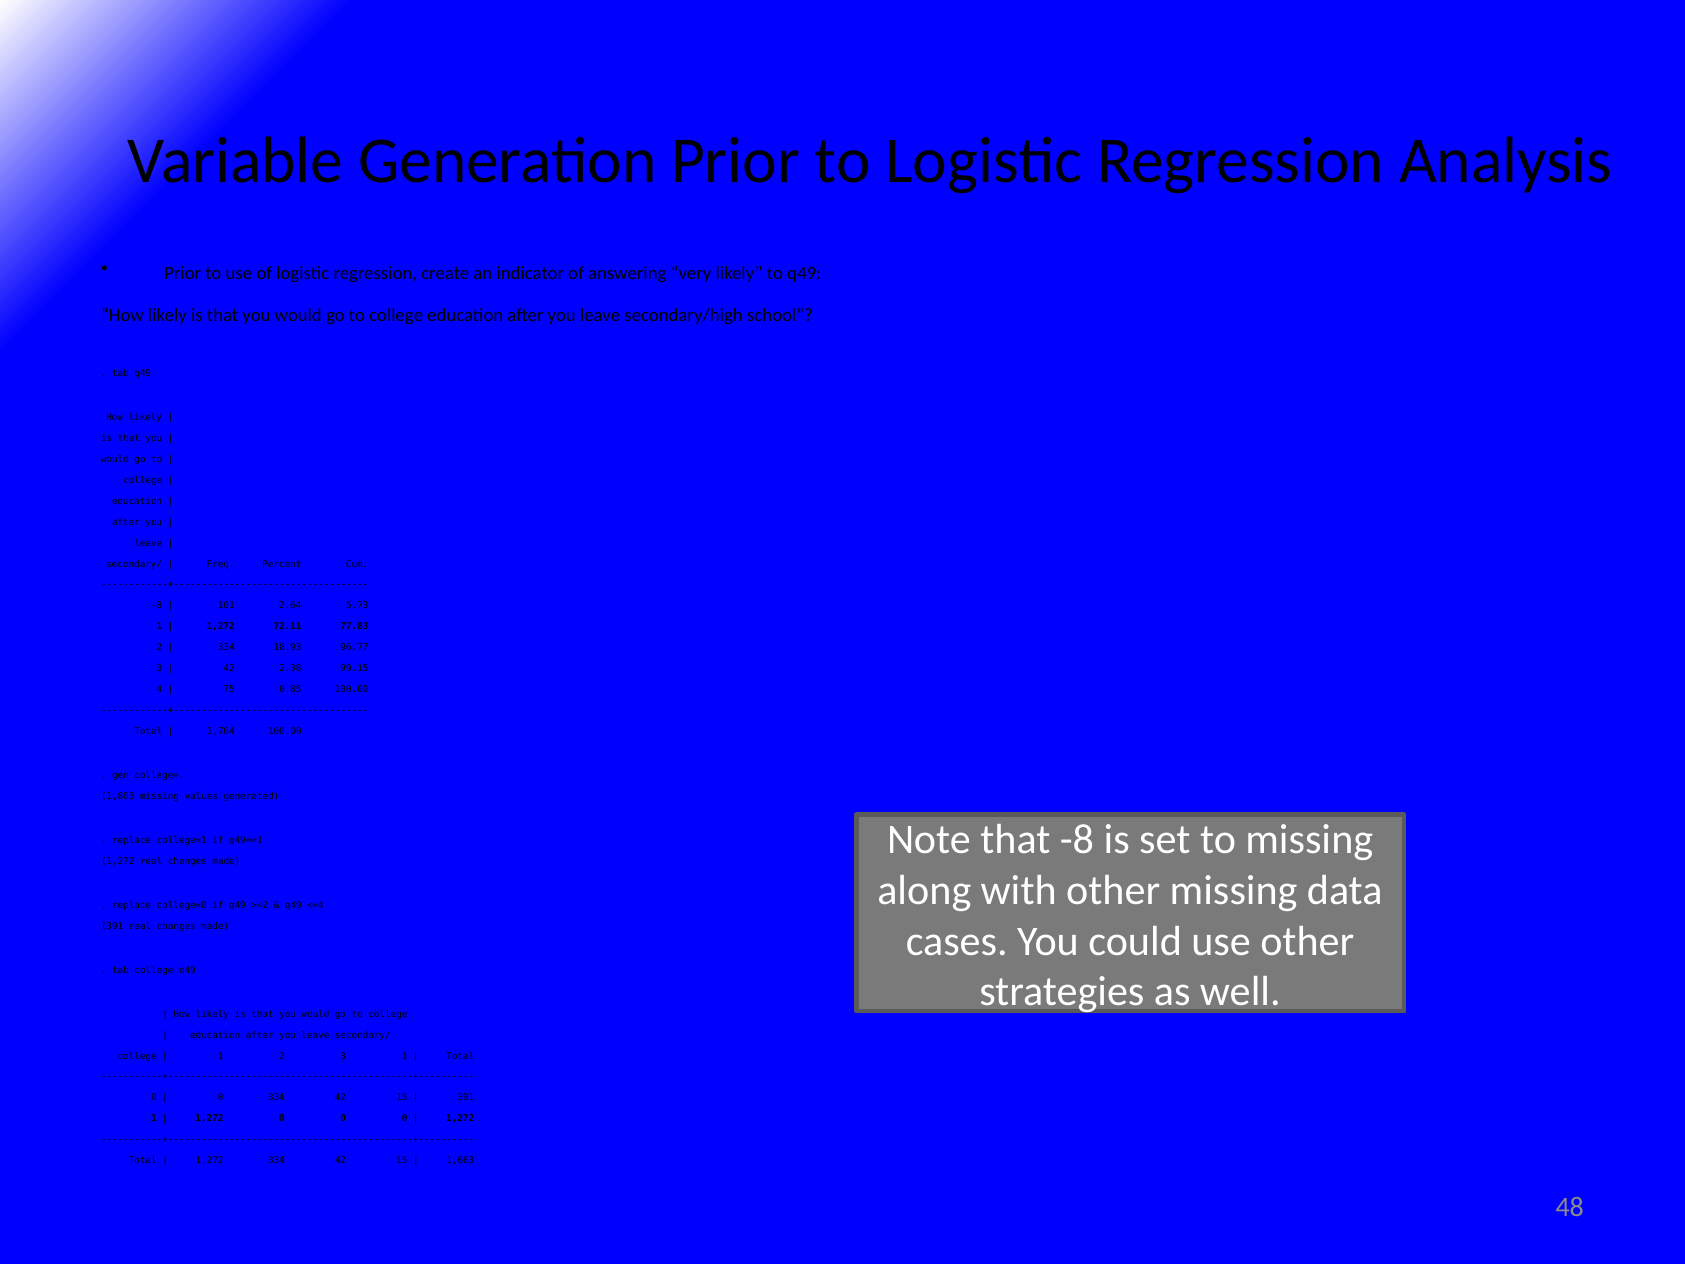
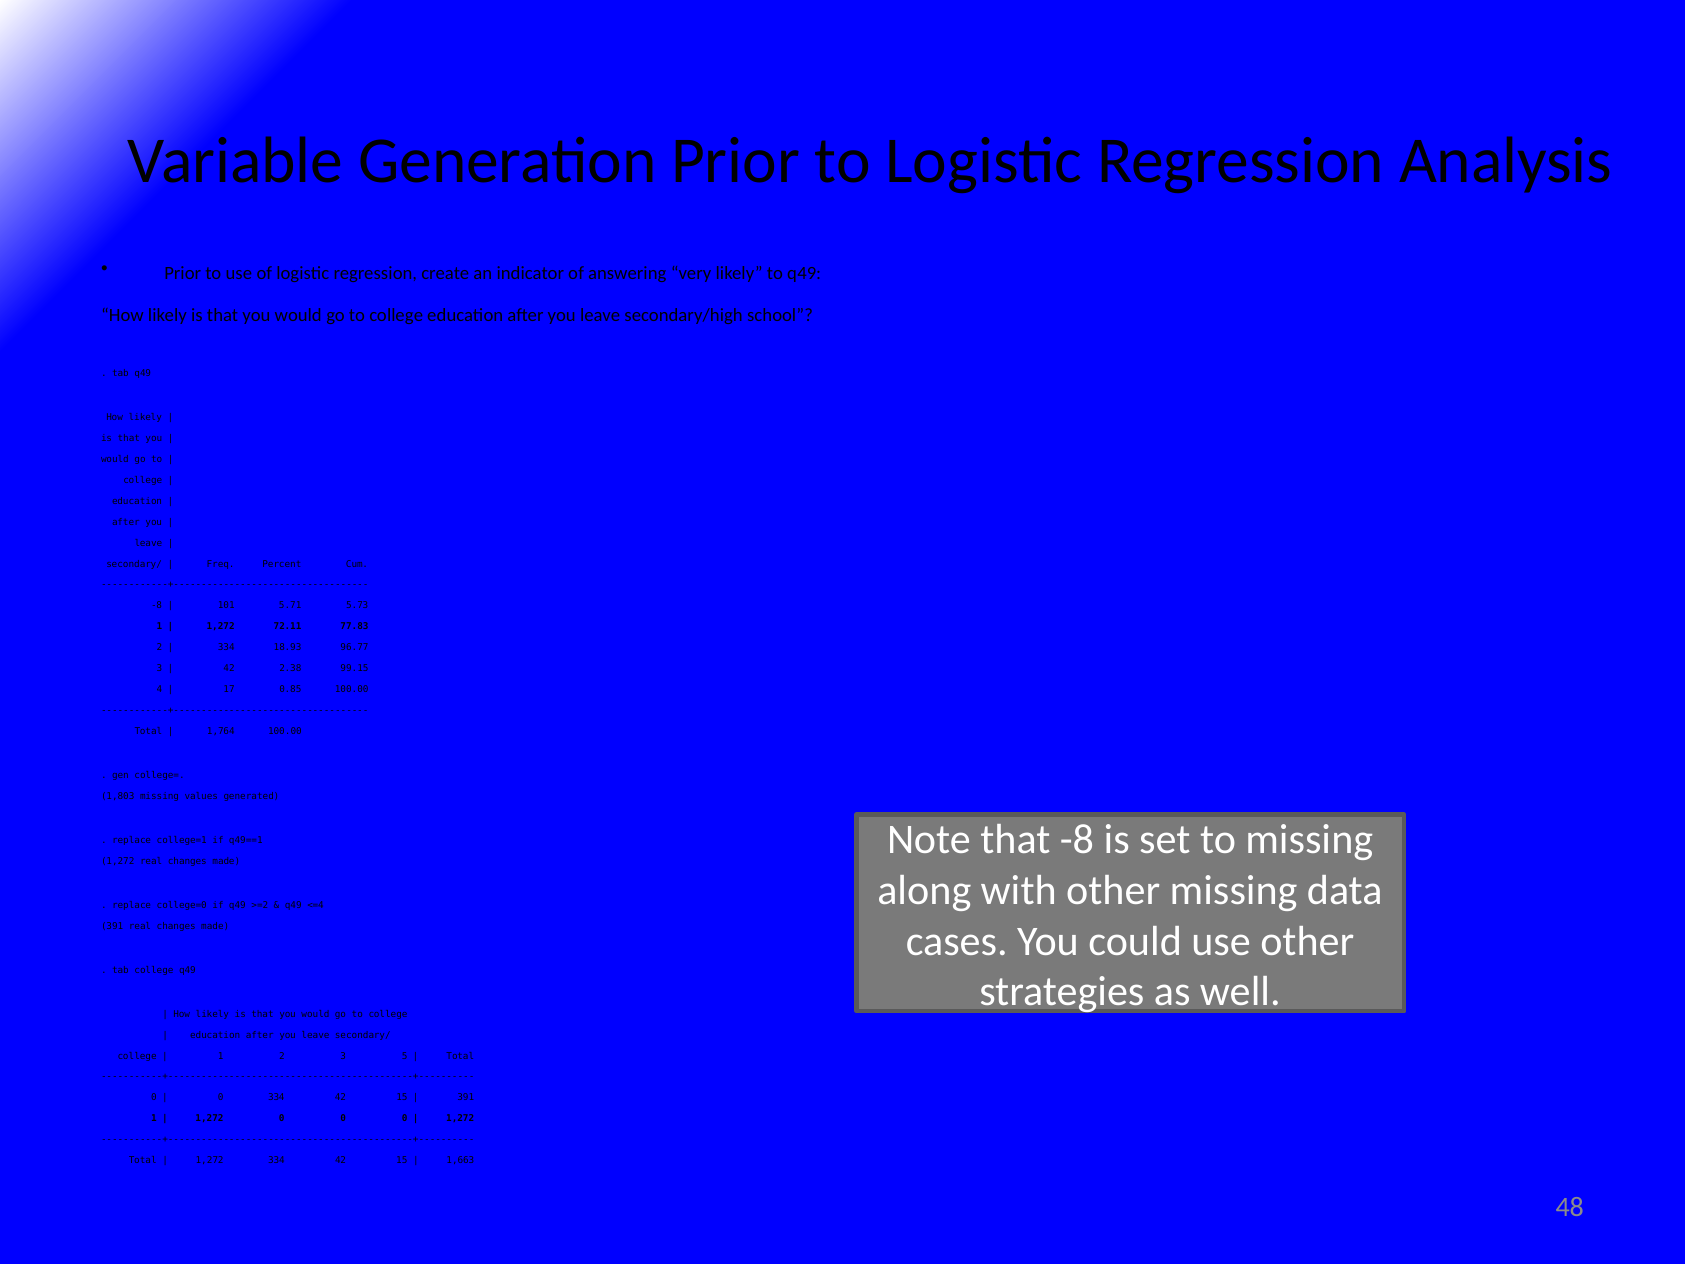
2.64: 2.64 -> 5.71
75: 75 -> 17
3 1: 1 -> 5
